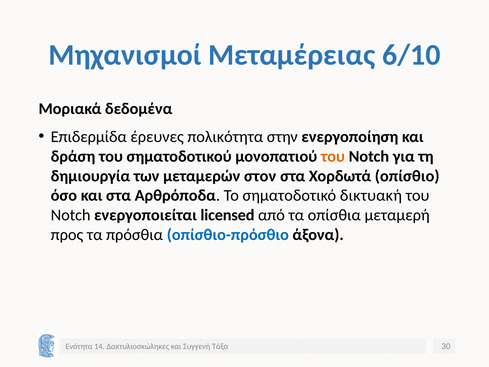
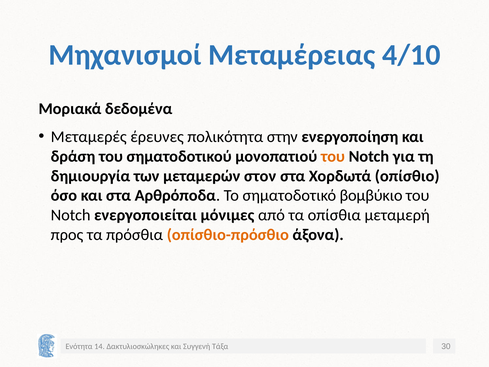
6/10: 6/10 -> 4/10
Επιδερμίδα: Επιδερμίδα -> Μεταμερές
δικτυακή: δικτυακή -> βομβύκιο
licensed: licensed -> μόνιμες
οπίσθιο-πρόσθιο colour: blue -> orange
